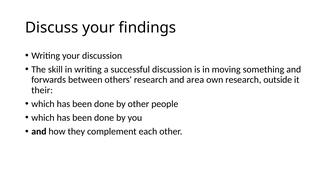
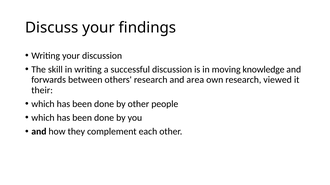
something: something -> knowledge
outside: outside -> viewed
